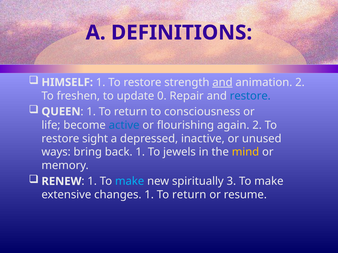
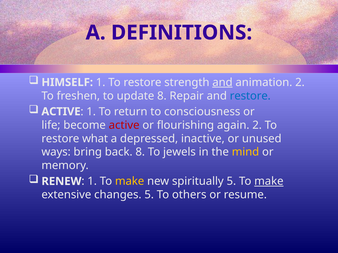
update 0: 0 -> 8
QUEEN at (61, 112): QUEEN -> ACTIVE
active at (124, 125) colour: blue -> red
sight: sight -> what
back 1: 1 -> 8
make at (130, 182) colour: light blue -> yellow
spiritually 3: 3 -> 5
make at (269, 182) underline: none -> present
changes 1: 1 -> 5
return at (189, 195): return -> others
